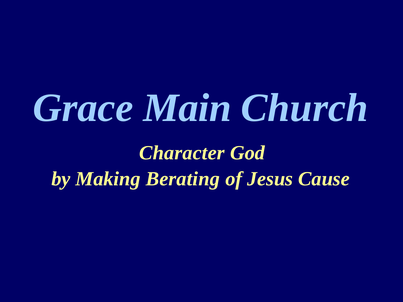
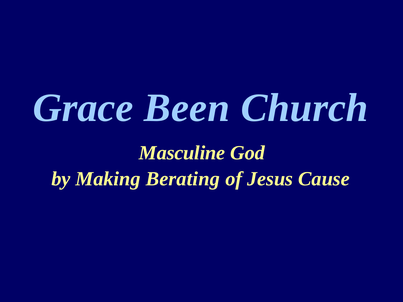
Main: Main -> Been
Character: Character -> Masculine
